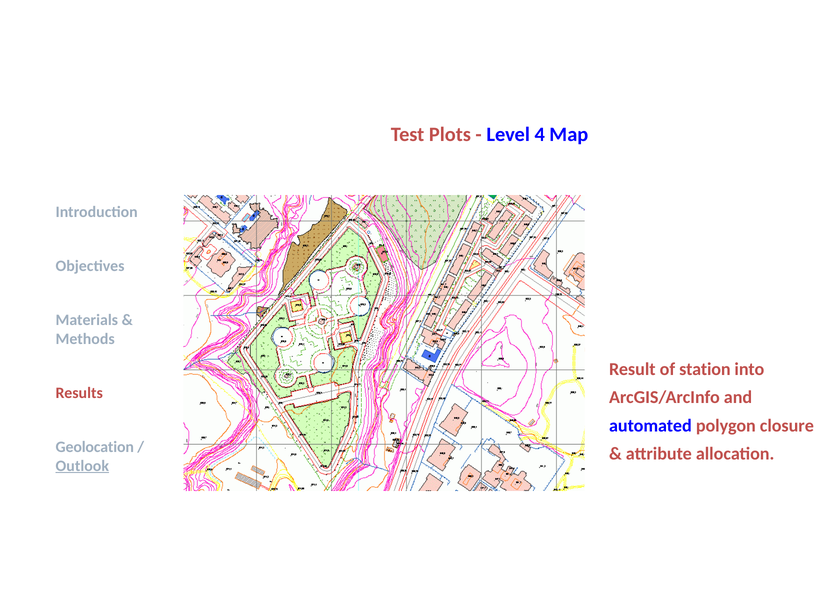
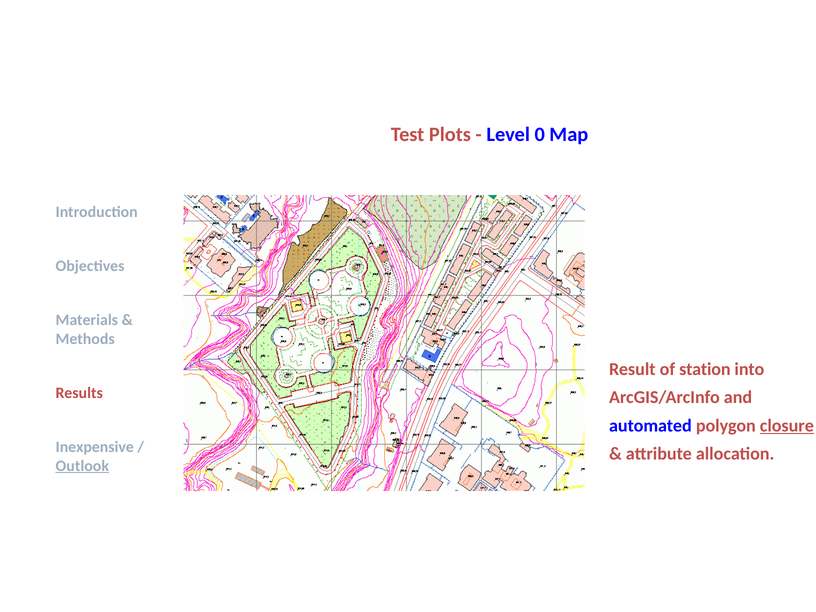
4: 4 -> 0
closure underline: none -> present
Geolocation: Geolocation -> Inexpensive
